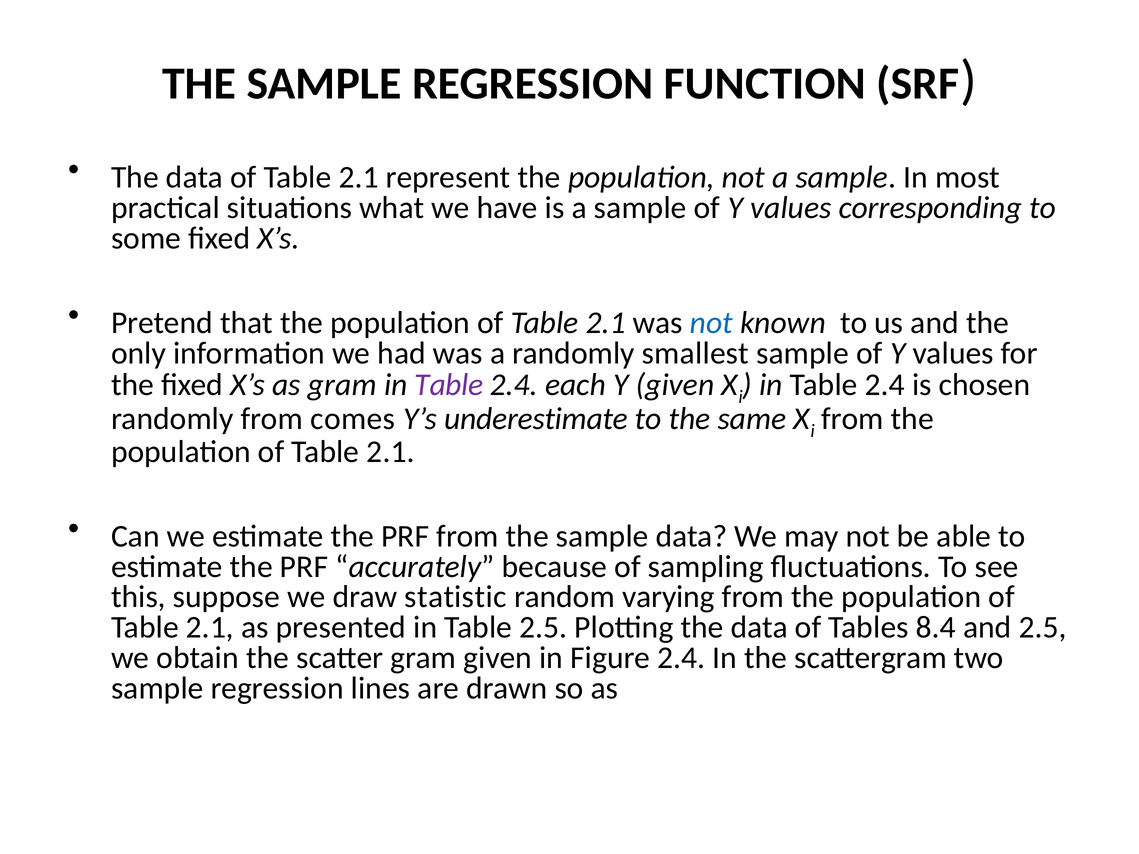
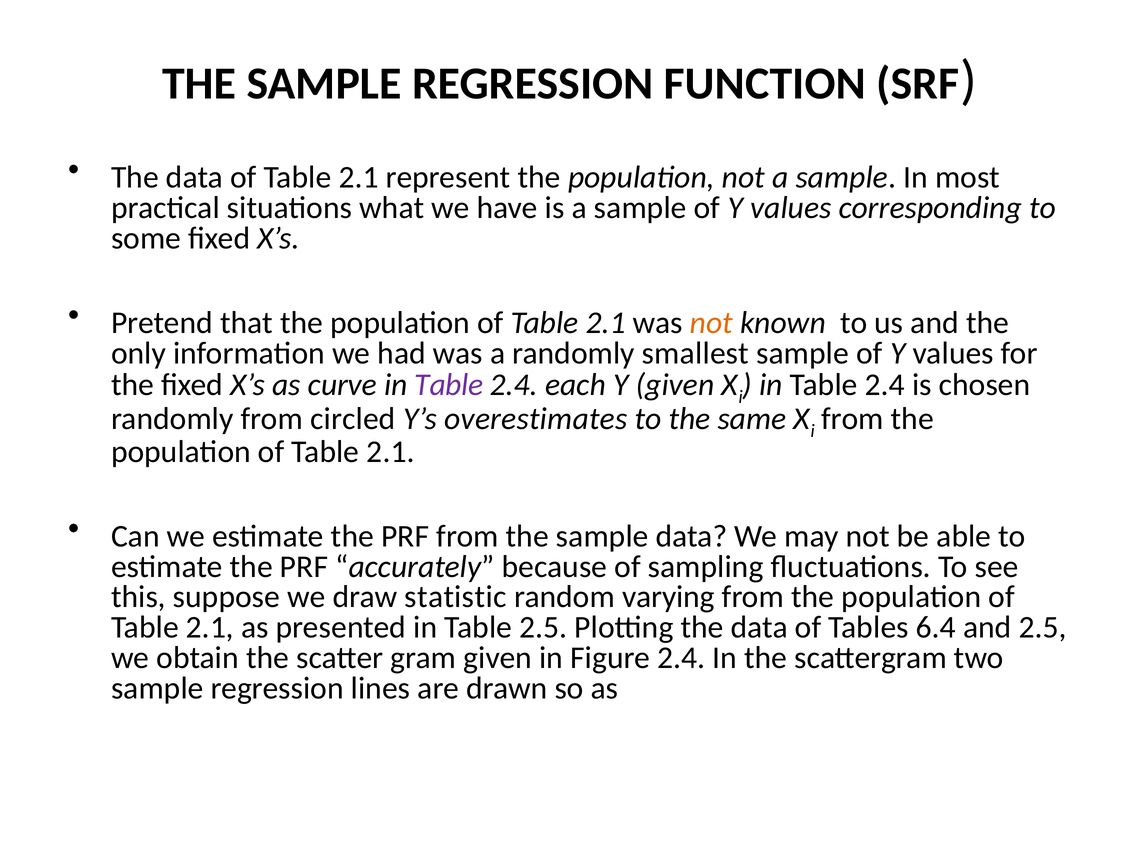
not at (711, 323) colour: blue -> orange
as gram: gram -> curve
comes: comes -> circled
underestimate: underestimate -> overestimates
8.4: 8.4 -> 6.4
